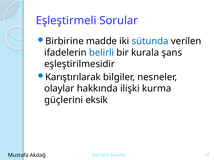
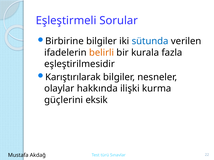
Birbirine madde: madde -> bilgiler
belirli colour: blue -> orange
şans: şans -> fazla
